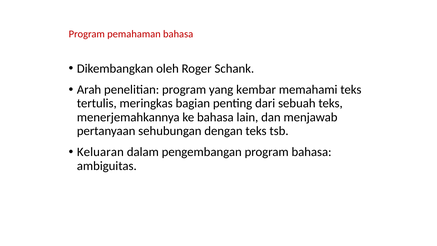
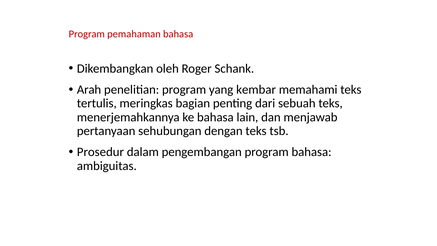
Keluaran: Keluaran -> Prosedur
